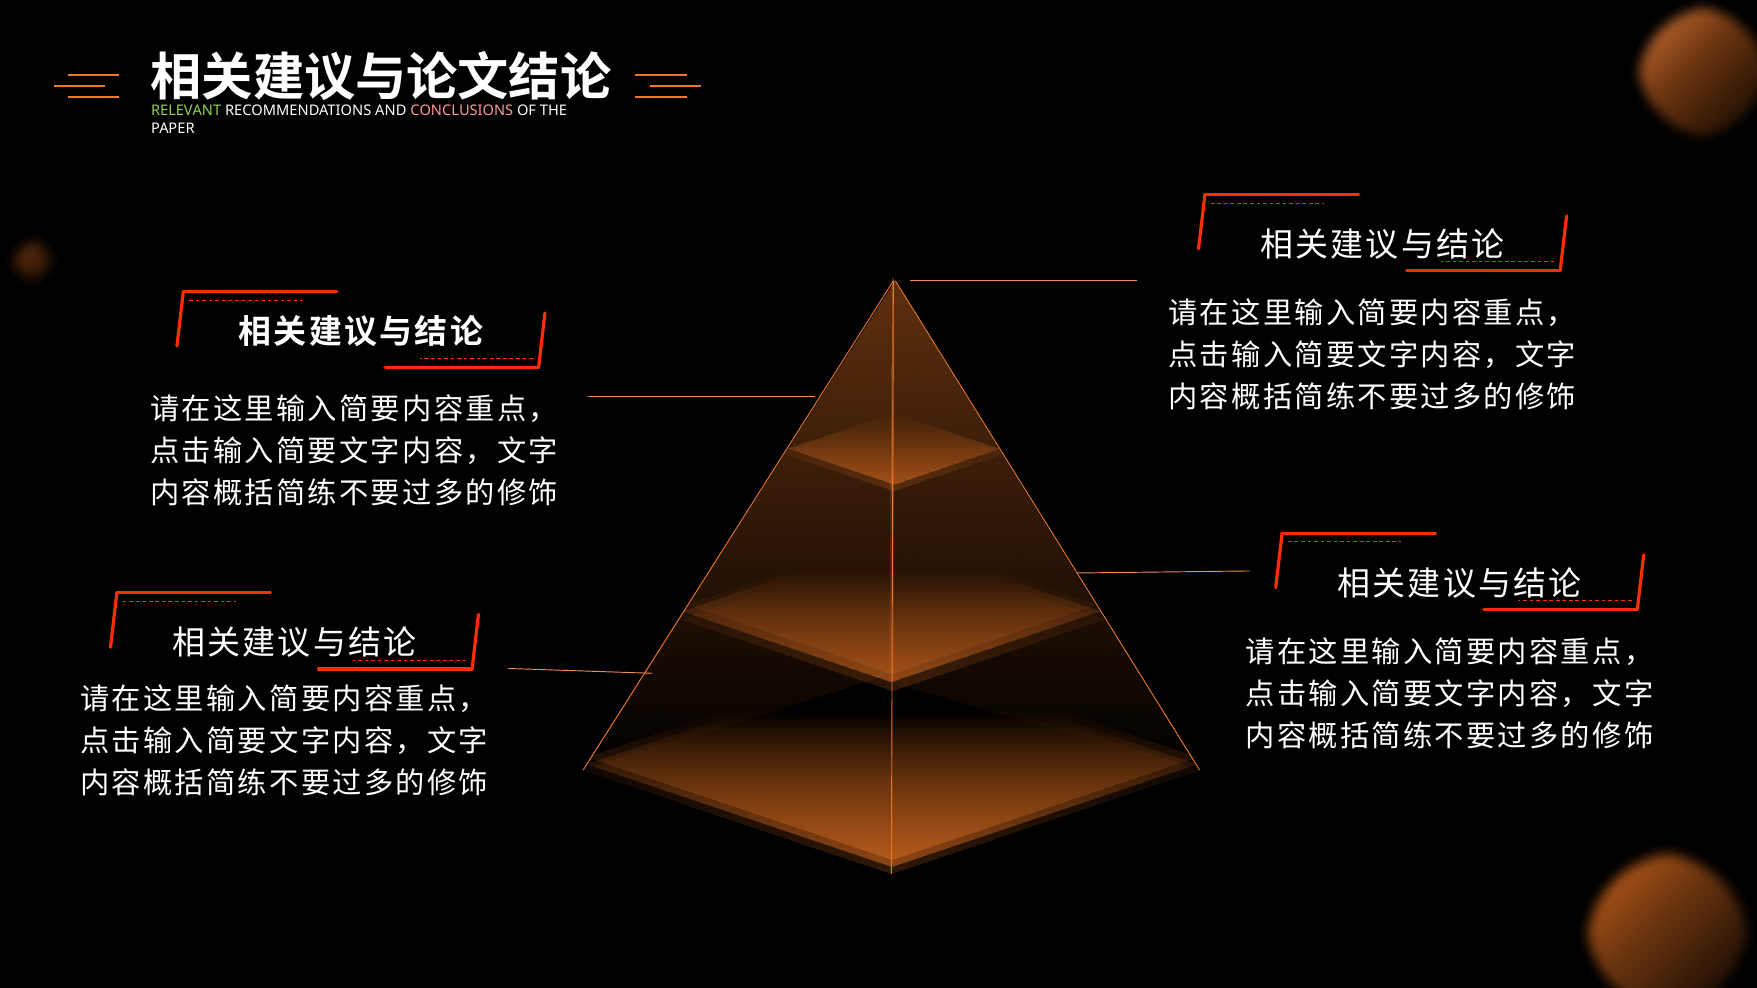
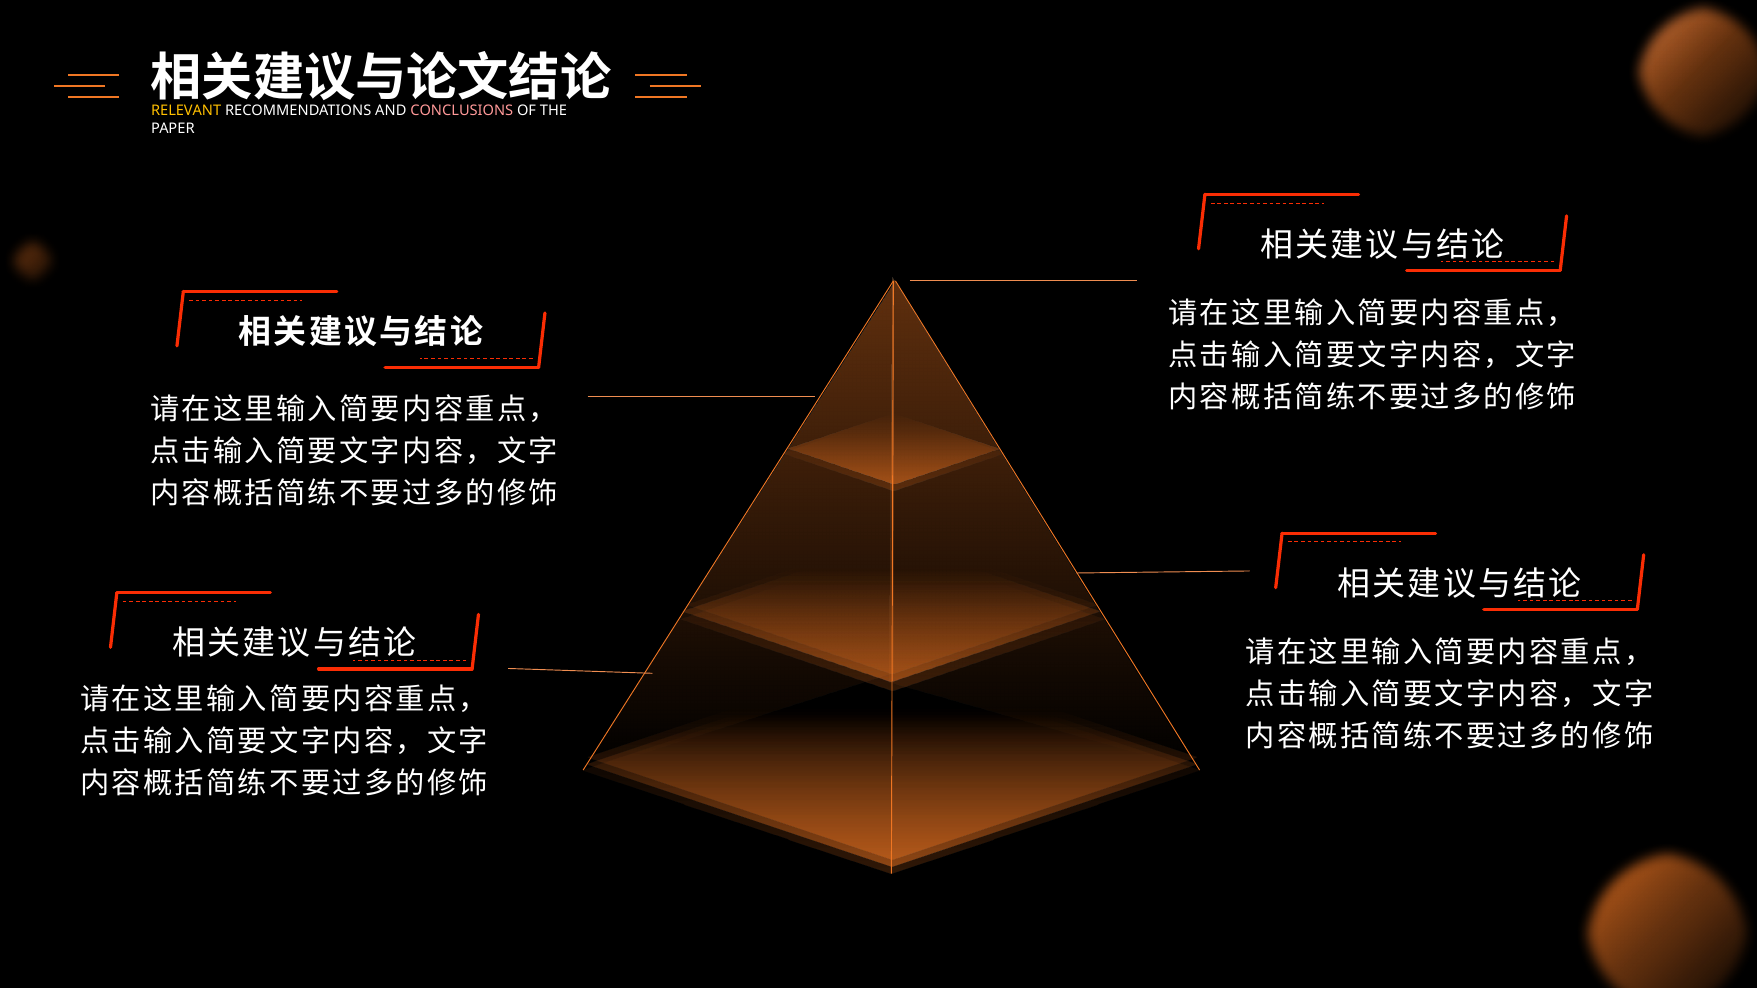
RELEVANT colour: light green -> yellow
